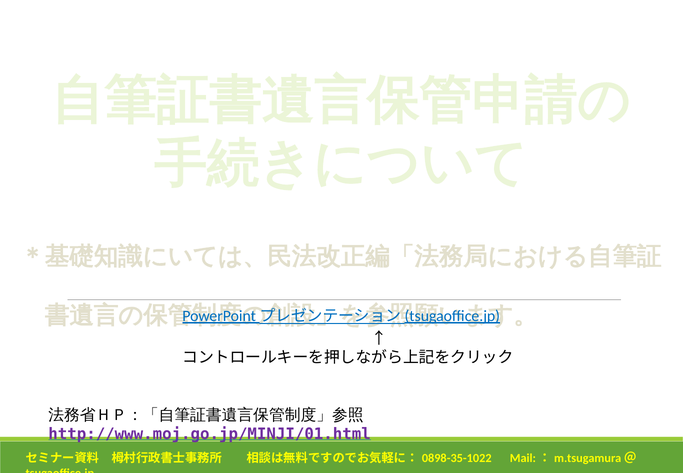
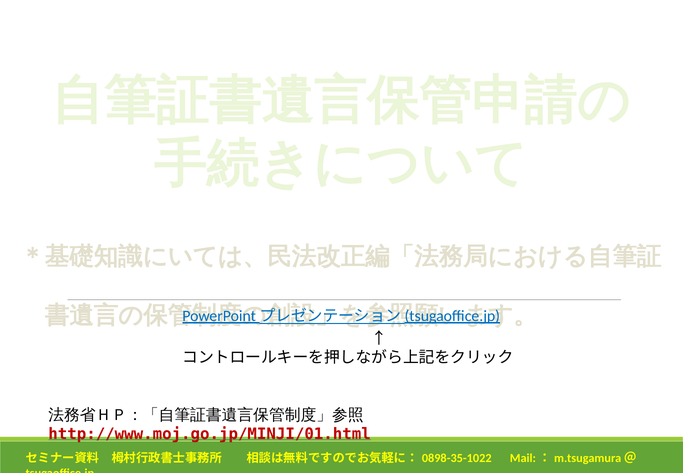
http://www.moj.go.jp/MINJI/01.html colour: purple -> red
